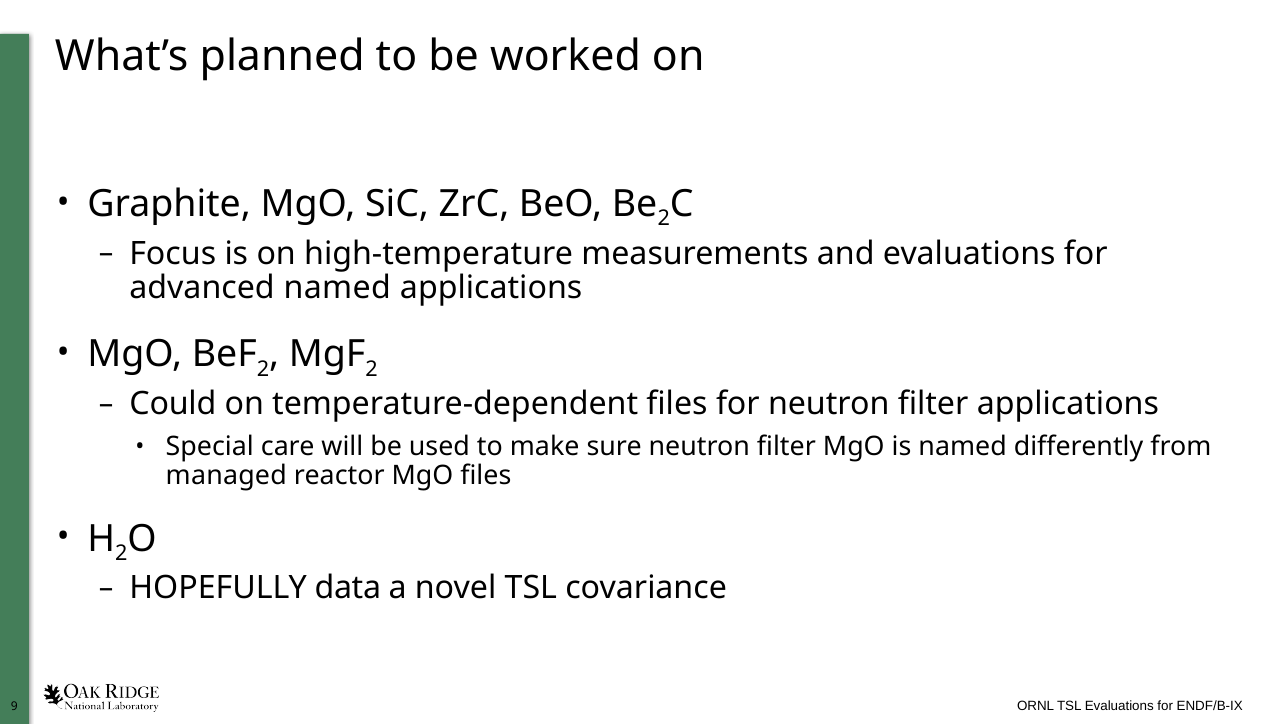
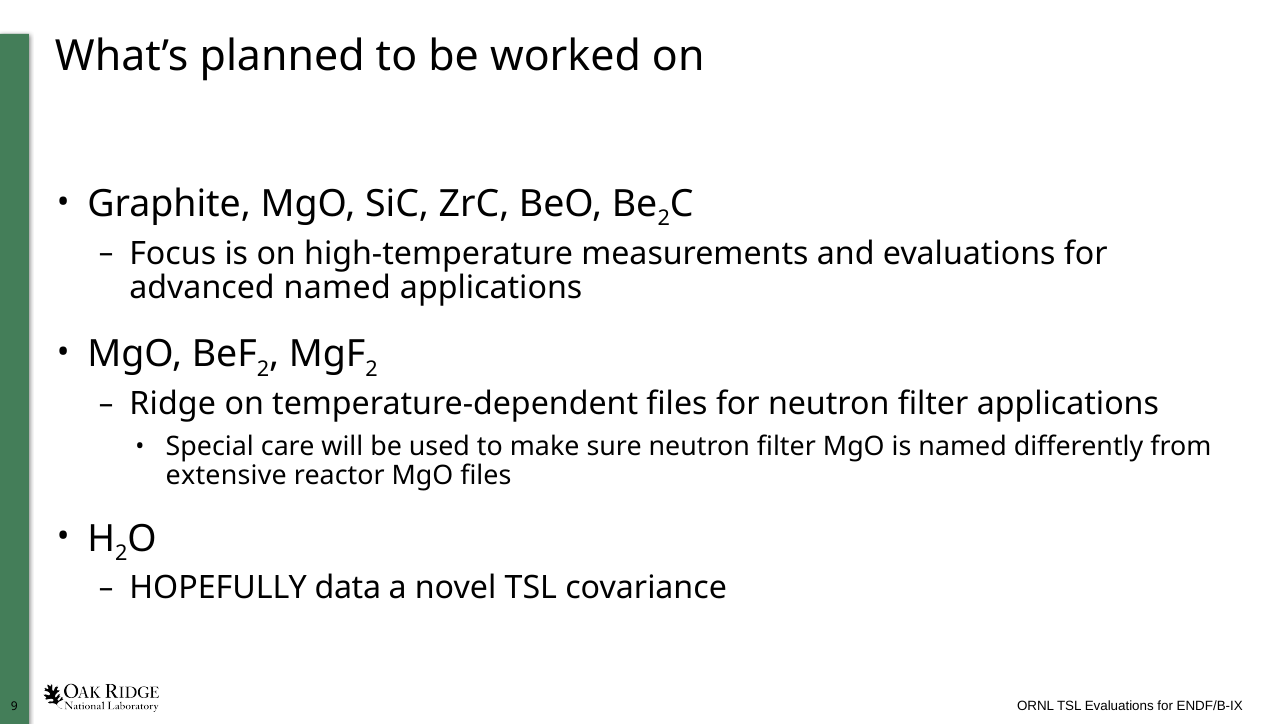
Could: Could -> Ridge
managed: managed -> extensive
